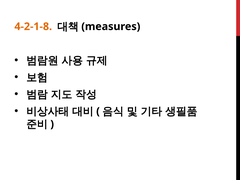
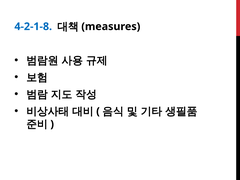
4-2-1-8 colour: orange -> blue
